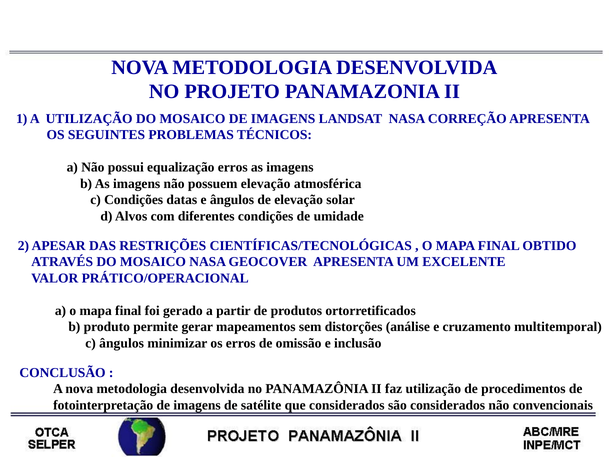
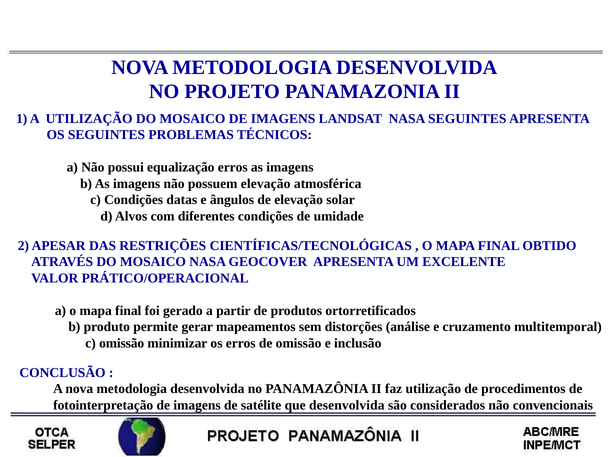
NASA CORREÇÃO: CORREÇÃO -> SEGUINTES
c ângulos: ângulos -> omissão
que considerados: considerados -> desenvolvida
